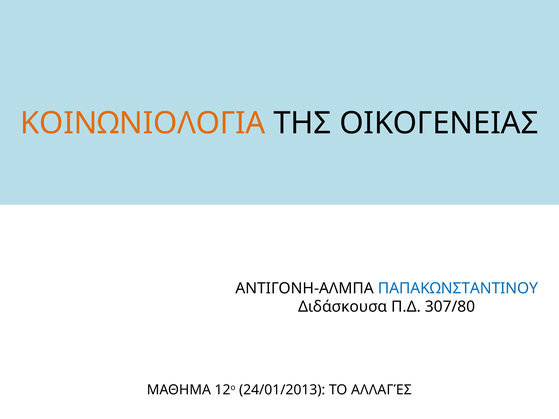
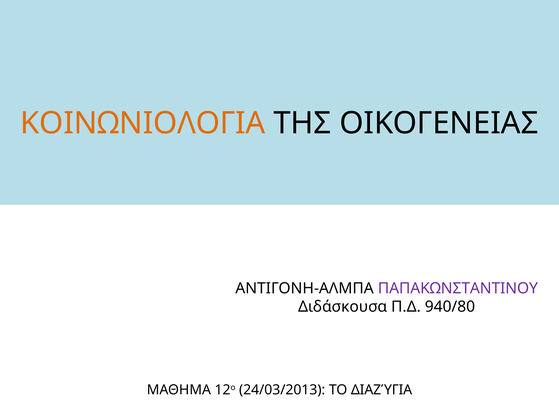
ΠΑΠΑΚΩΝΣΤΑΝΤΙΝΟΥ colour: blue -> purple
307/80: 307/80 -> 940/80
24/01/2013: 24/01/2013 -> 24/03/2013
ΑΛΛΑΓΈΣ: ΑΛΛΑΓΈΣ -> ΔΙΑΖΎΓΙΑ
